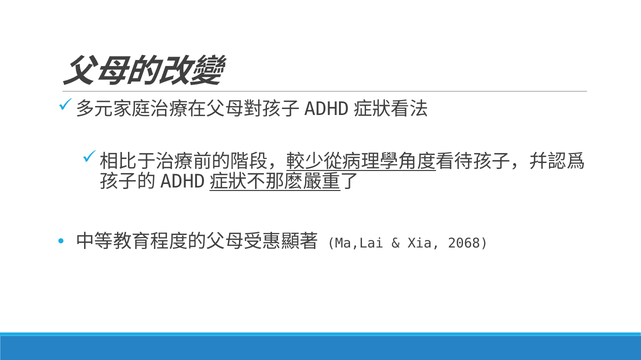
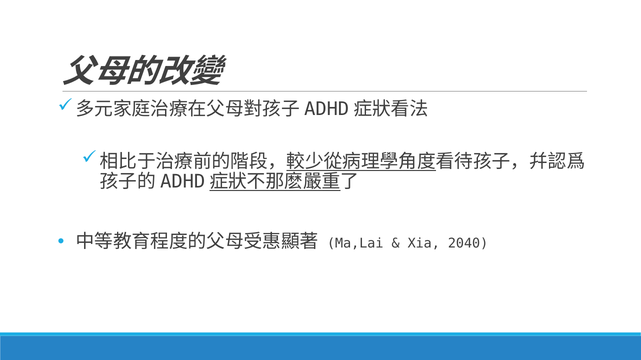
2068: 2068 -> 2040
